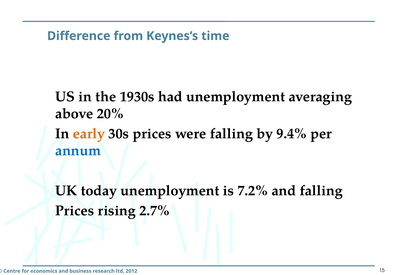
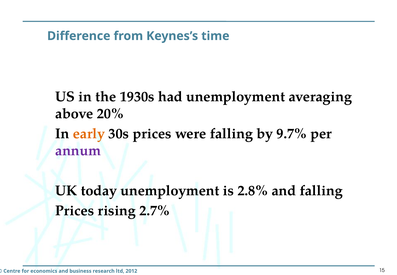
9.4%: 9.4% -> 9.7%
annum colour: blue -> purple
7.2%: 7.2% -> 2.8%
